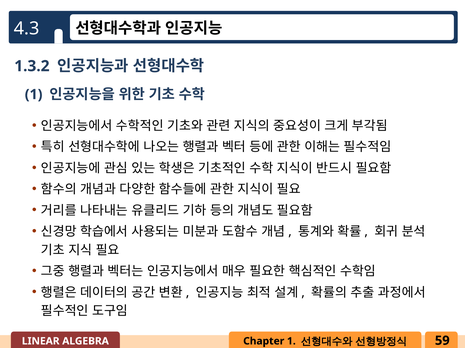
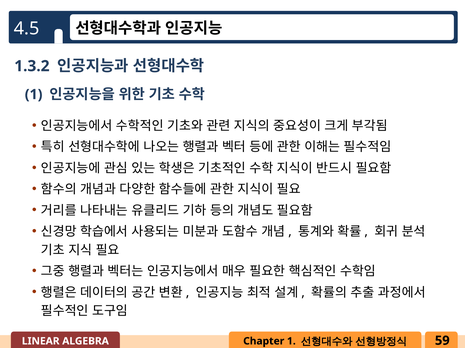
4.3: 4.3 -> 4.5
